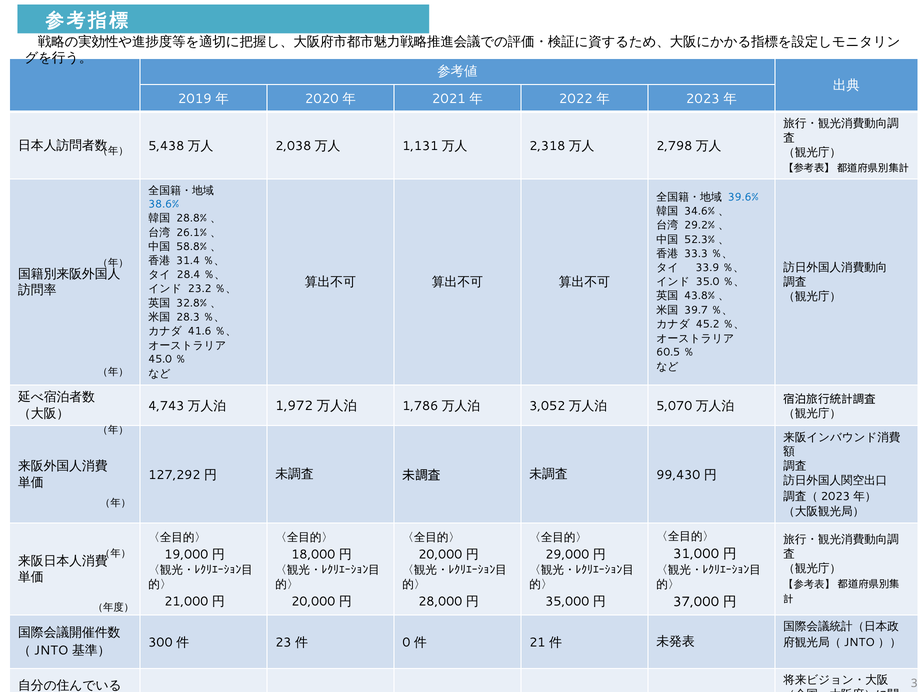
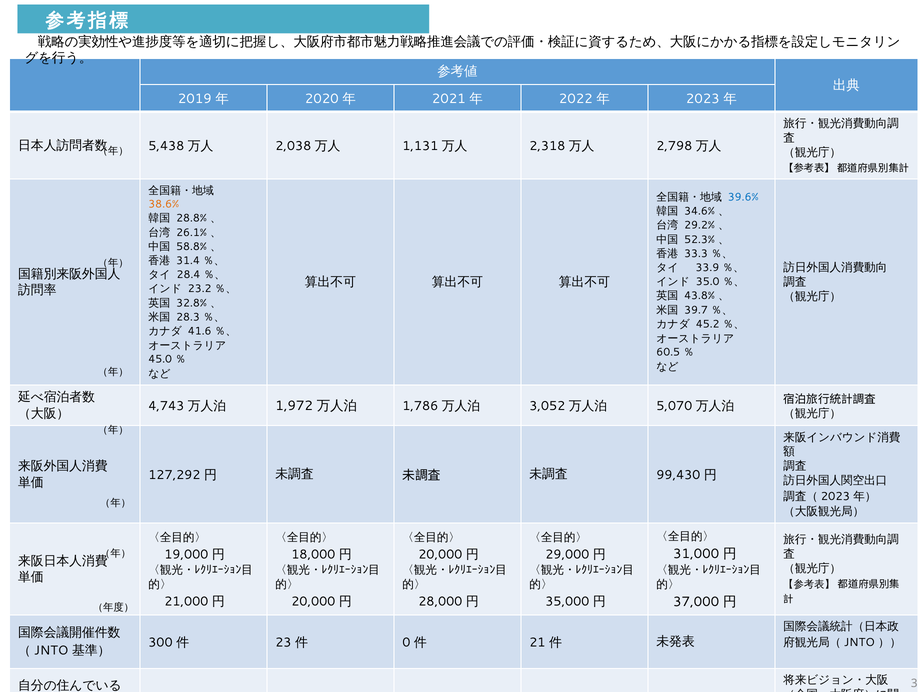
38.6% colour: blue -> orange
